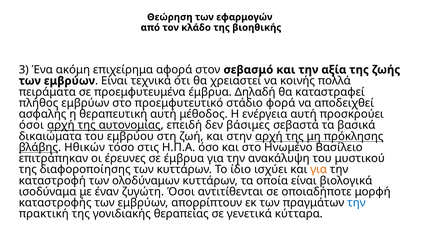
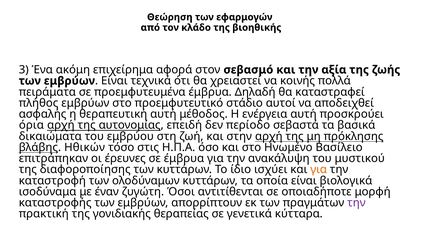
φορά: φορά -> αυτοί
όσοι at (31, 125): όσοι -> όρια
βάσιμες: βάσιμες -> περίοδο
την at (356, 203) colour: blue -> purple
